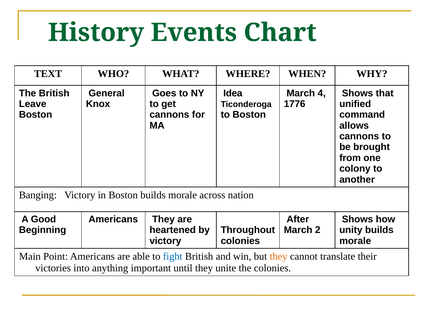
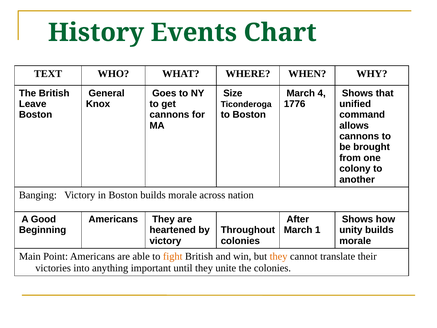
Idea: Idea -> Size
2: 2 -> 1
fight colour: blue -> orange
